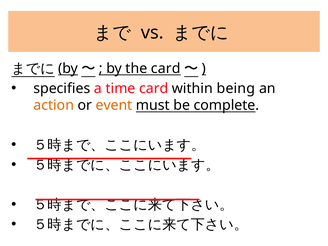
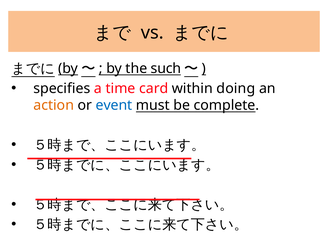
the card: card -> such
being: being -> doing
event colour: orange -> blue
